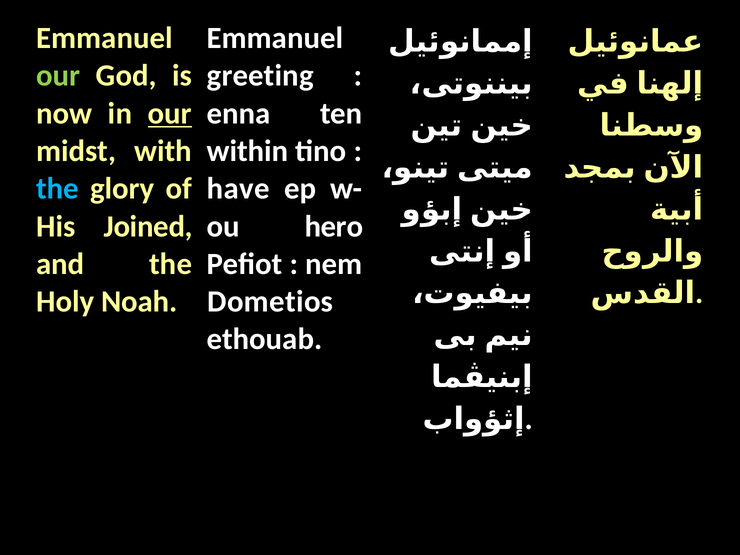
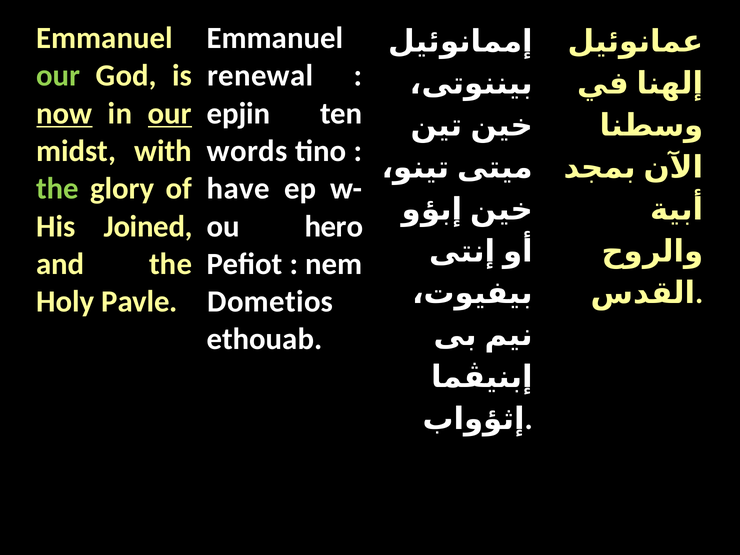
greeting: greeting -> renewal
now underline: none -> present
enna: enna -> epjin
within: within -> words
the at (58, 189) colour: light blue -> light green
Noah: Noah -> Pavle
